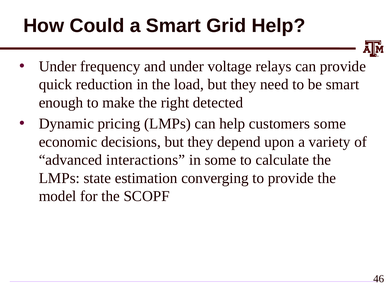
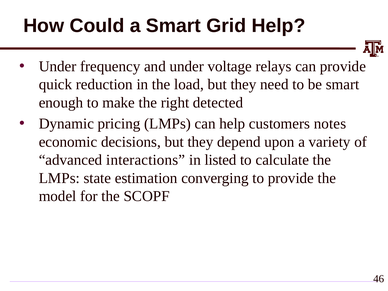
customers some: some -> notes
in some: some -> listed
